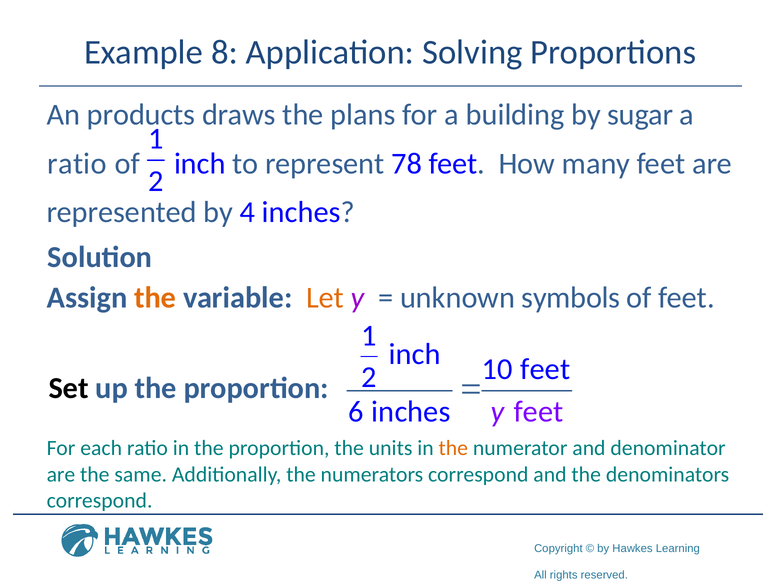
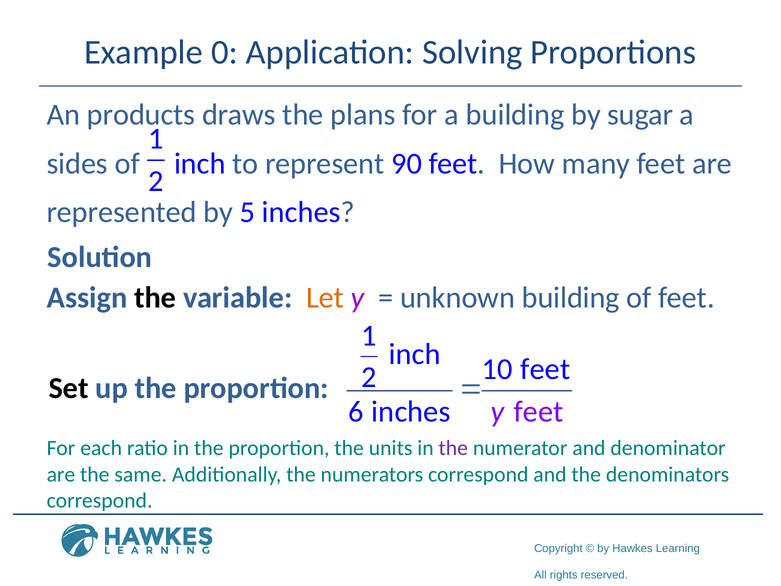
8: 8 -> 0
ratio at (77, 163): ratio -> sides
78: 78 -> 90
4: 4 -> 5
the at (155, 298) colour: orange -> black
unknown symbols: symbols -> building
the at (453, 448) colour: orange -> purple
